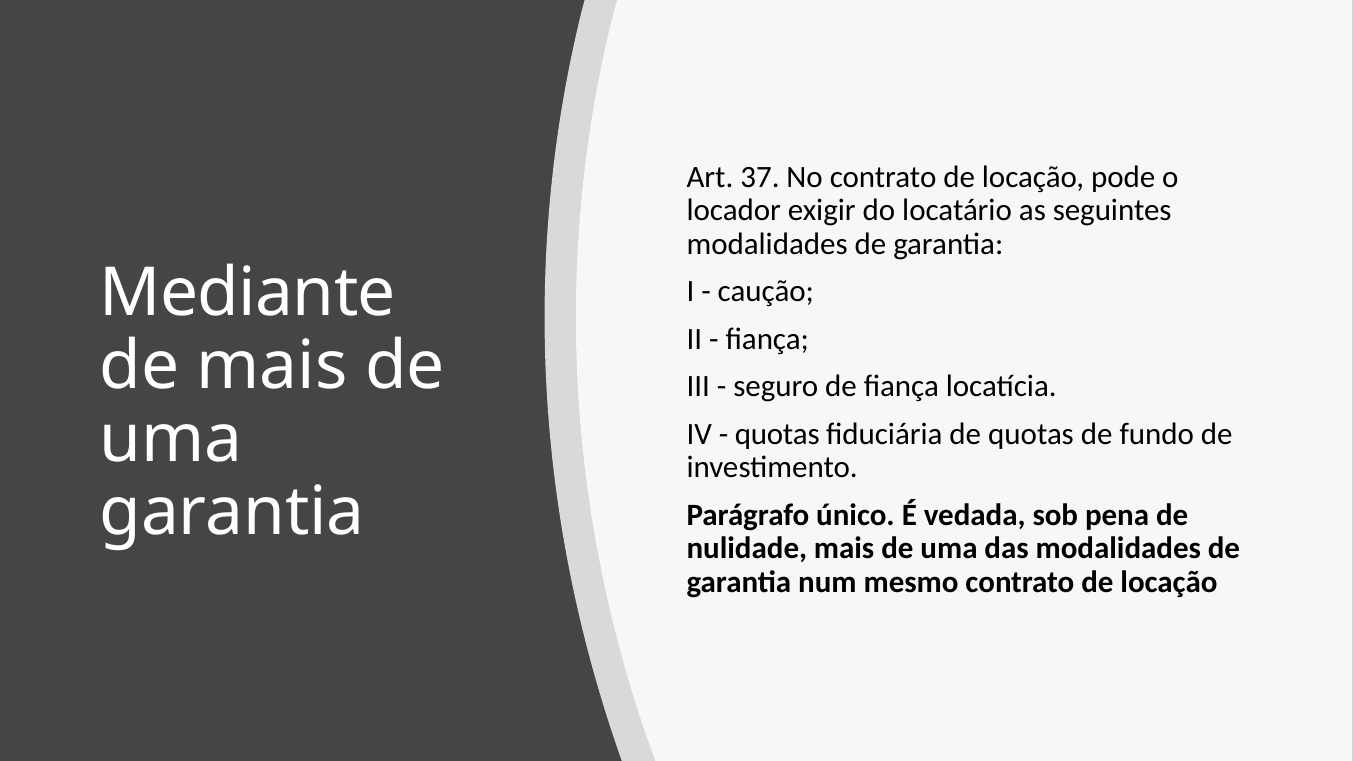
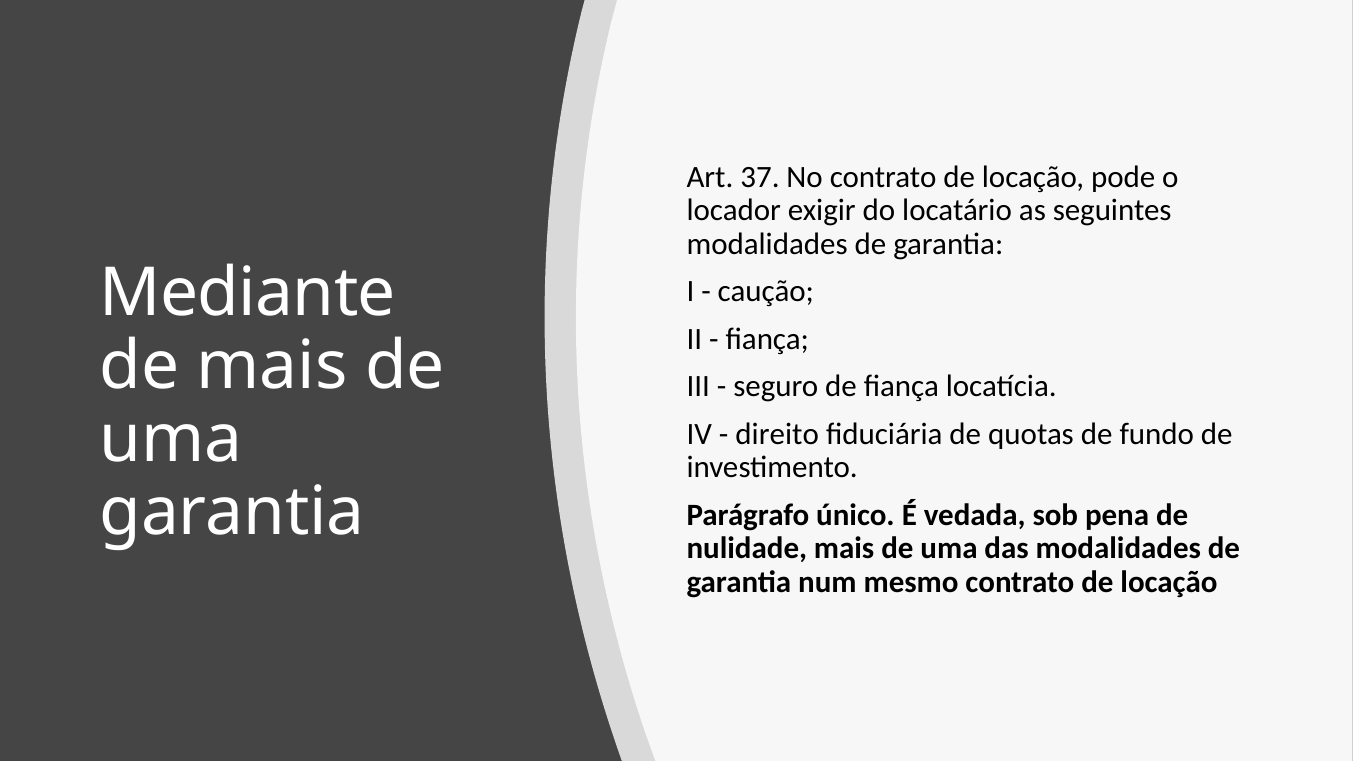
quotas at (777, 434): quotas -> direito
